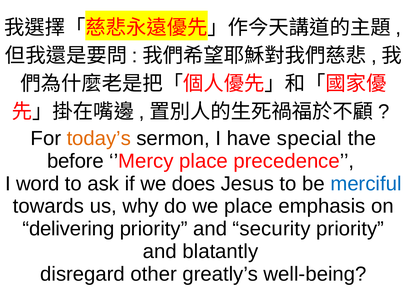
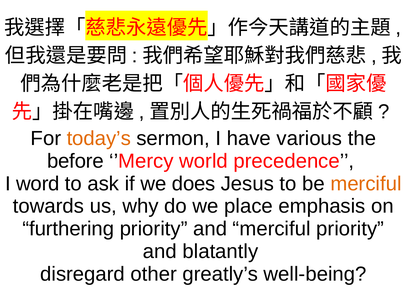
special: special -> various
’Mercy place: place -> world
merciful at (366, 184) colour: blue -> orange
delivering: delivering -> furthering
and security: security -> merciful
